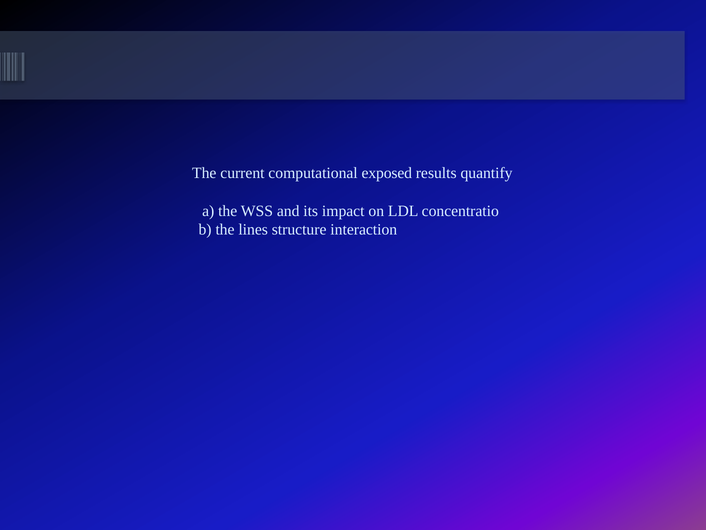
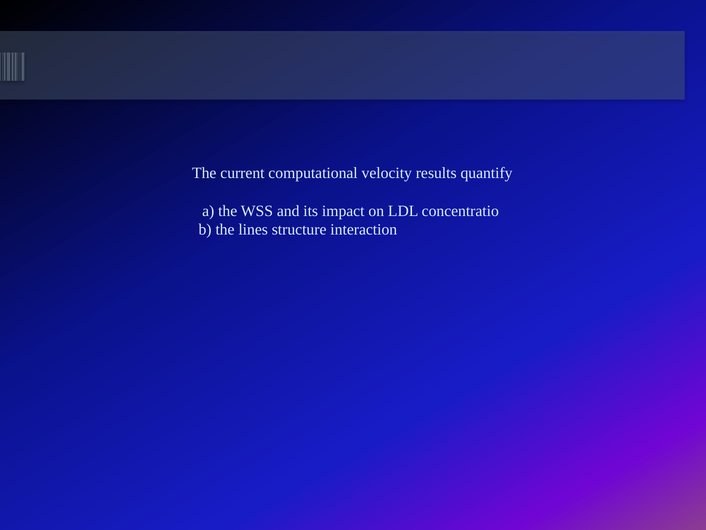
exposed: exposed -> velocity
